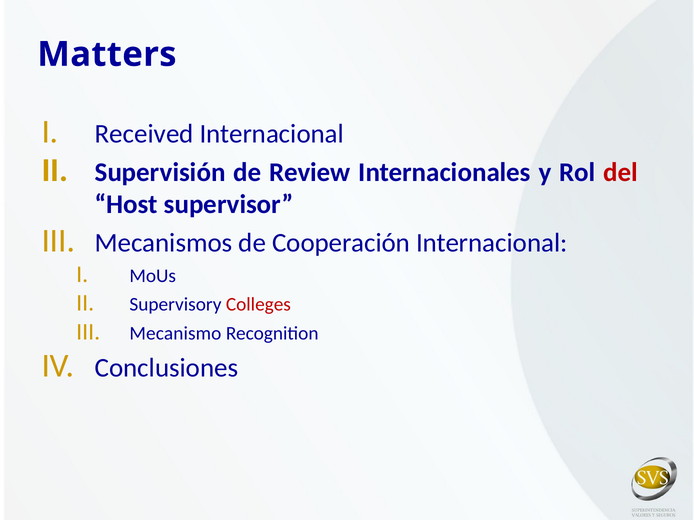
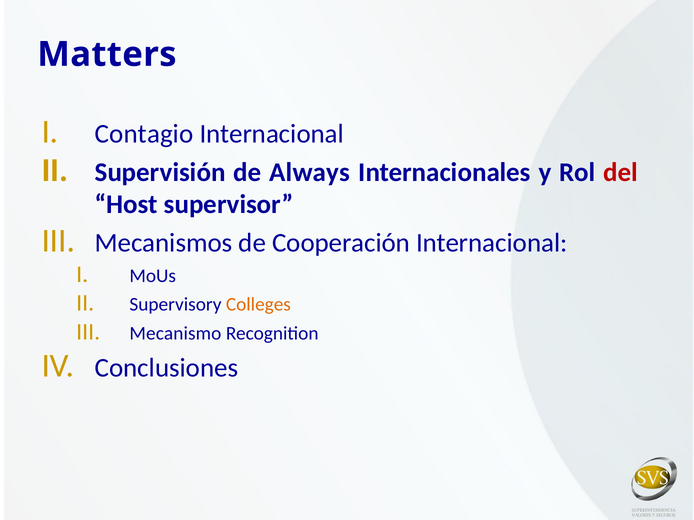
Received: Received -> Contagio
Review: Review -> Always
Colleges colour: red -> orange
